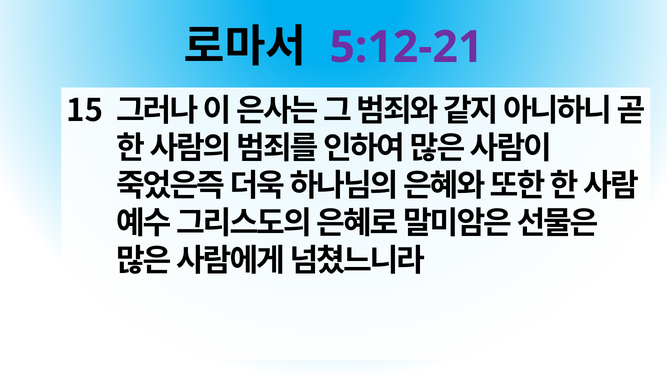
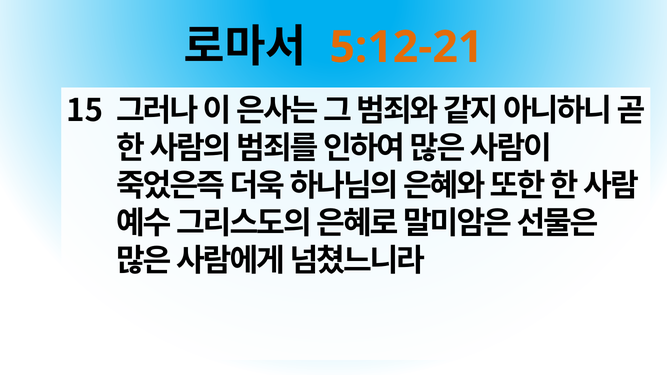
5:12-21 colour: purple -> orange
